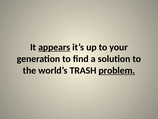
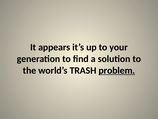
appears underline: present -> none
